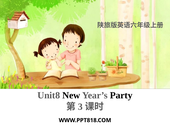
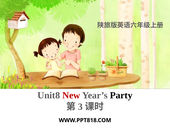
New colour: black -> red
